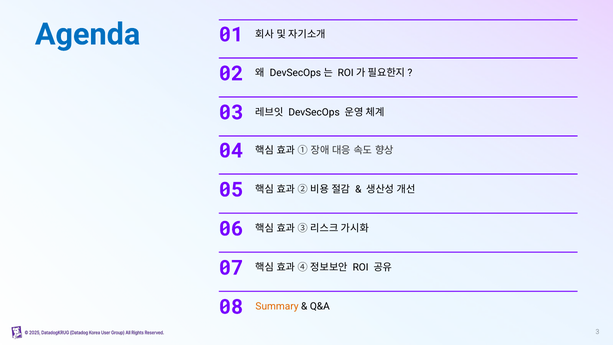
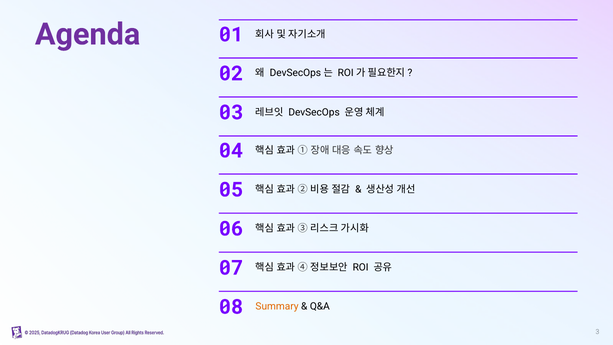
Agenda colour: blue -> purple
